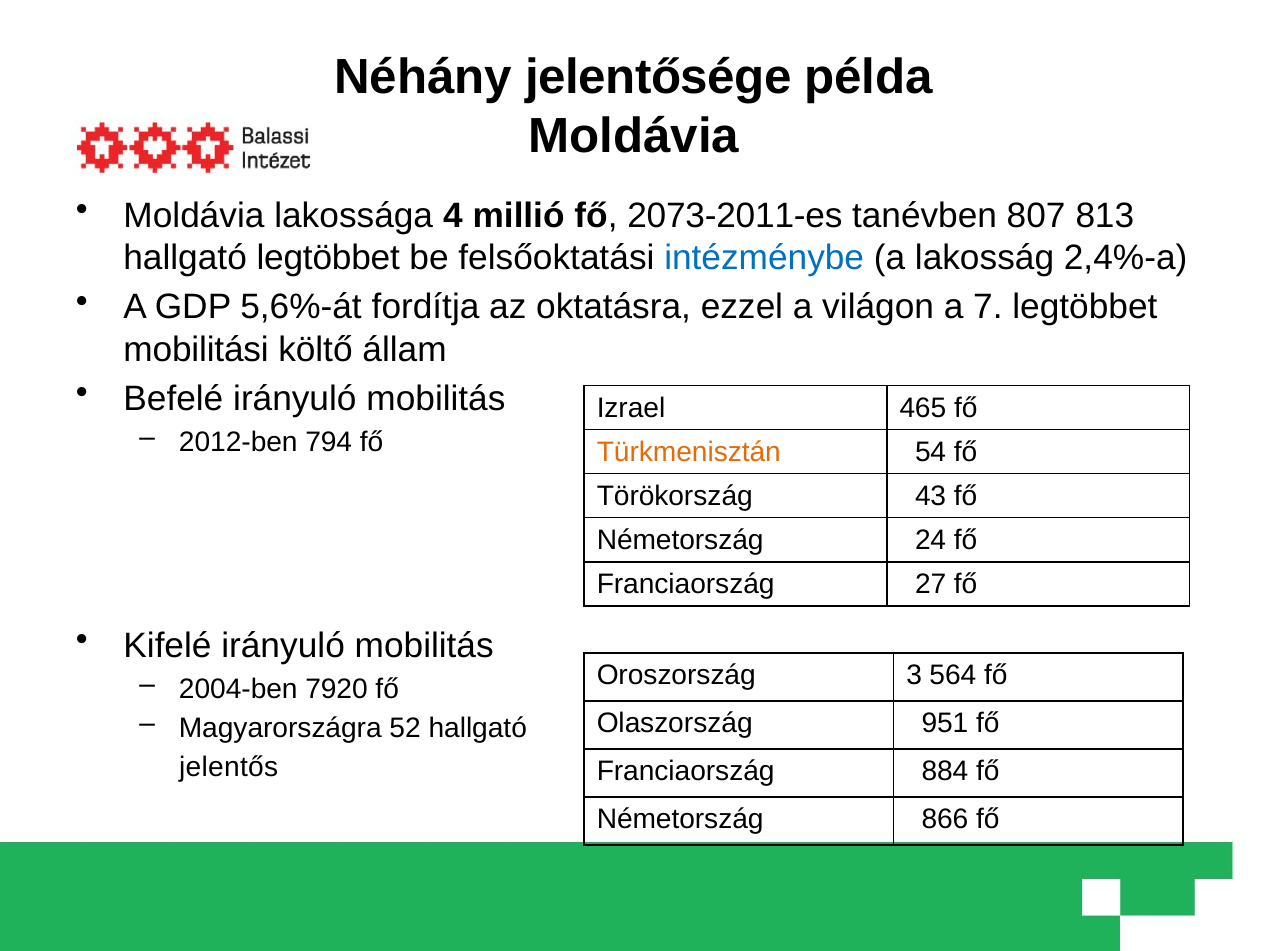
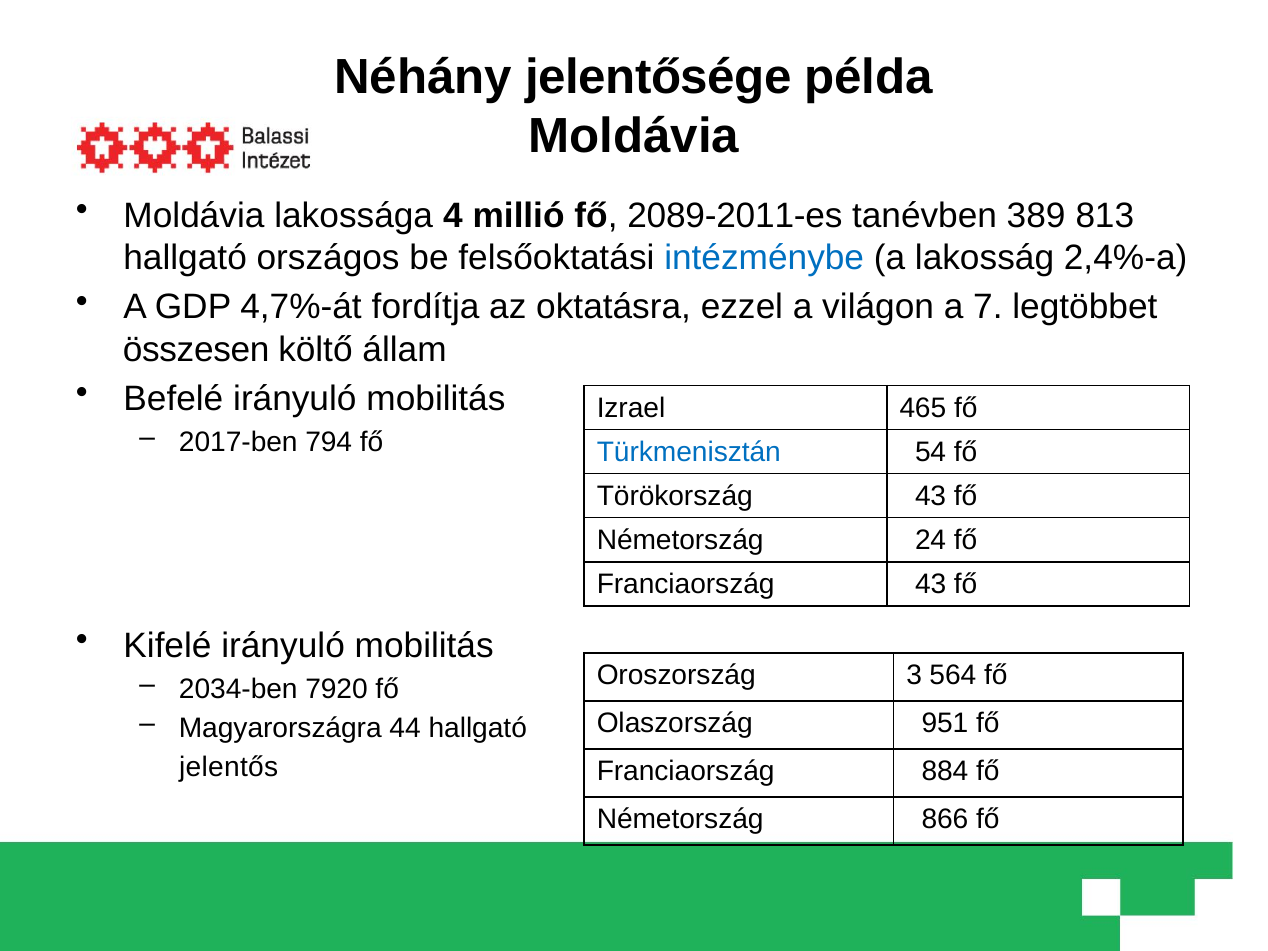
2073-2011-es: 2073-2011-es -> 2089-2011-es
807: 807 -> 389
hallgató legtöbbet: legtöbbet -> országos
5,6%-át: 5,6%-át -> 4,7%-át
mobilitási: mobilitási -> összesen
2012-ben: 2012-ben -> 2017-ben
Türkmenisztán colour: orange -> blue
Franciaország 27: 27 -> 43
2004-ben: 2004-ben -> 2034-ben
52: 52 -> 44
